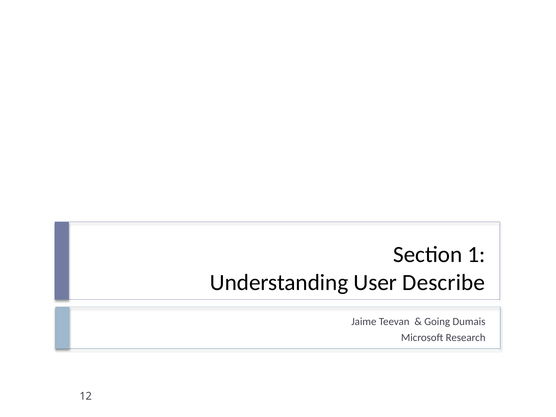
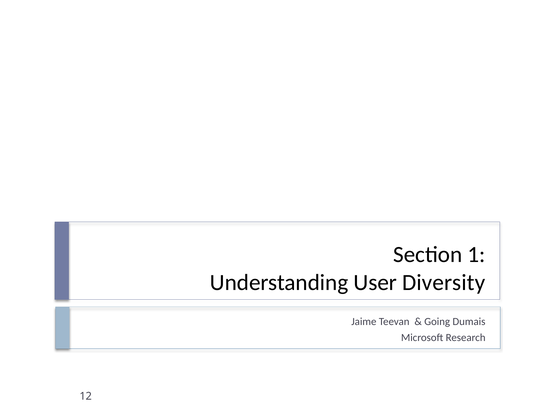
Describe: Describe -> Diversity
